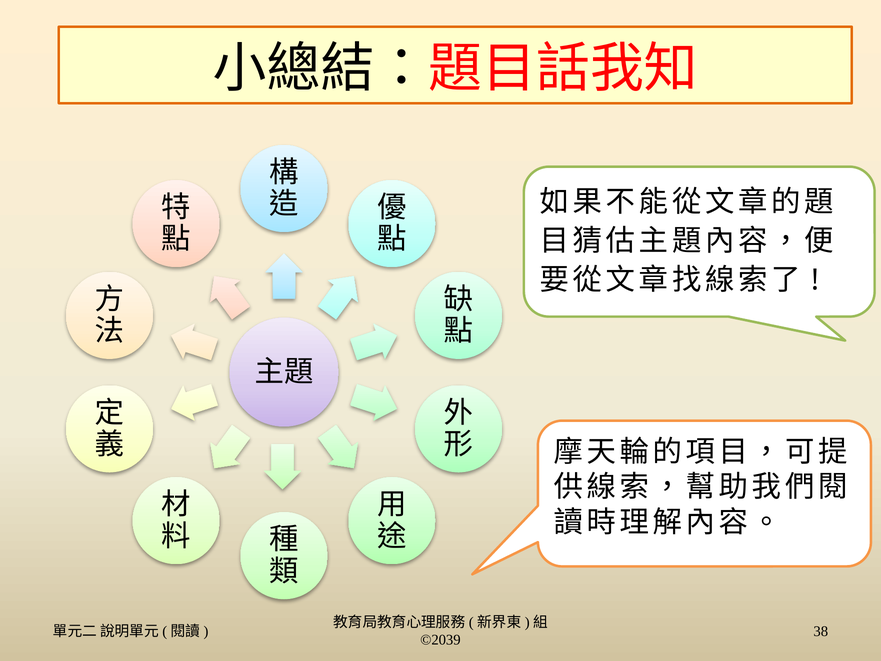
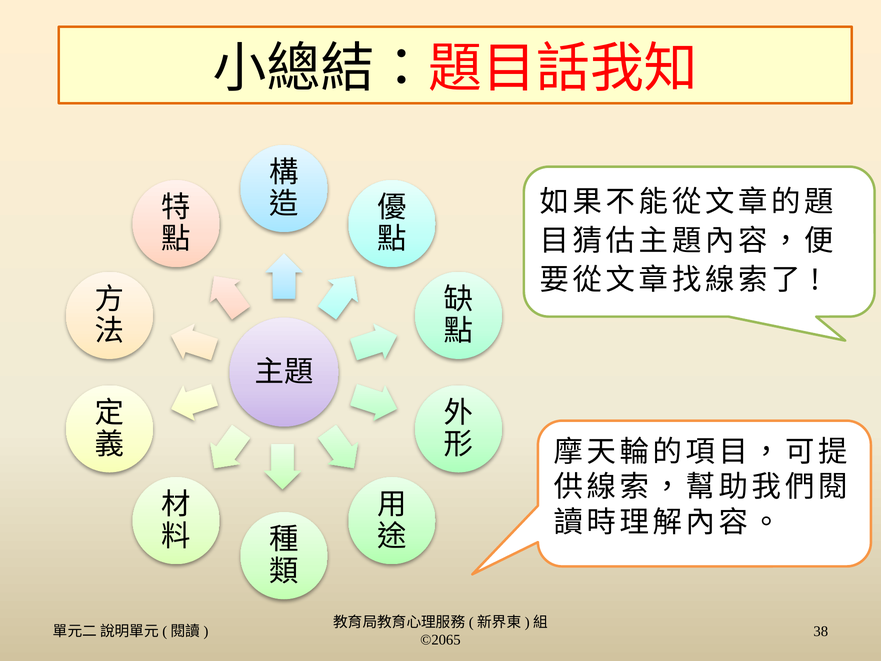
©2039: ©2039 -> ©2065
